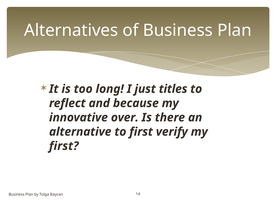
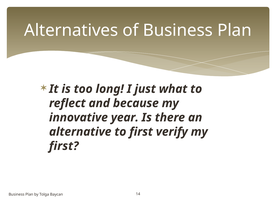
titles: titles -> what
over: over -> year
